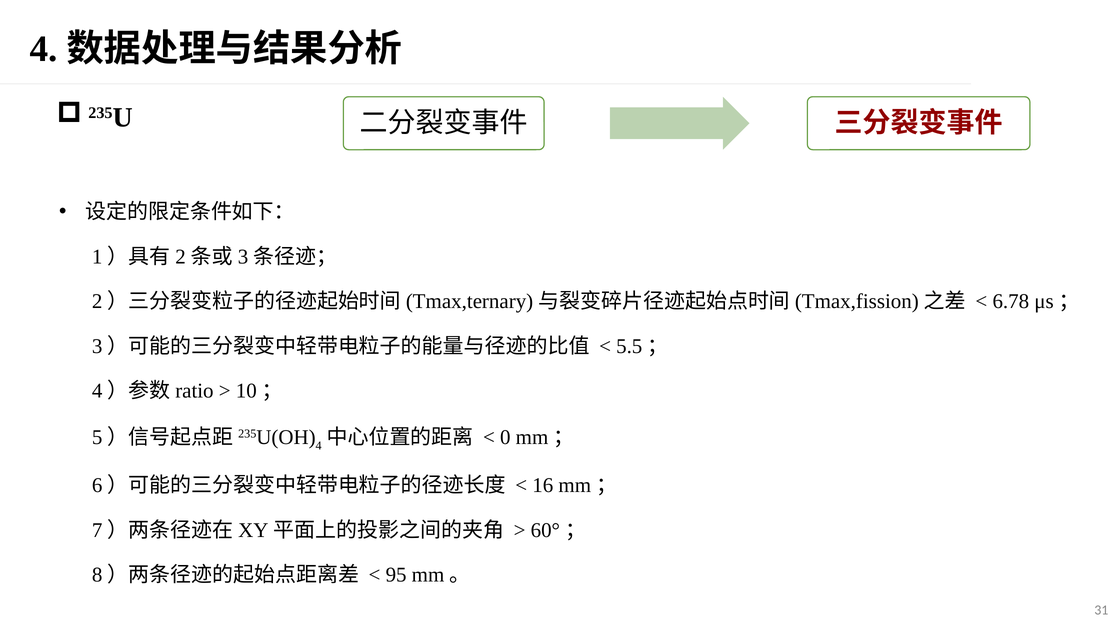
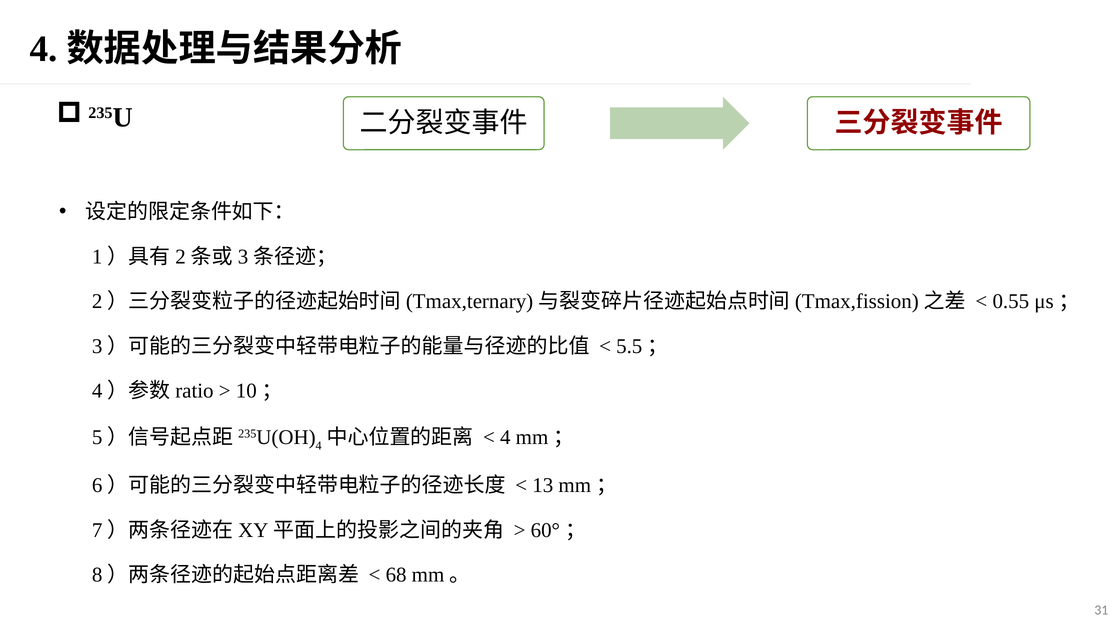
6.78: 6.78 -> 0.55
0 at (505, 437): 0 -> 4
16: 16 -> 13
95: 95 -> 68
